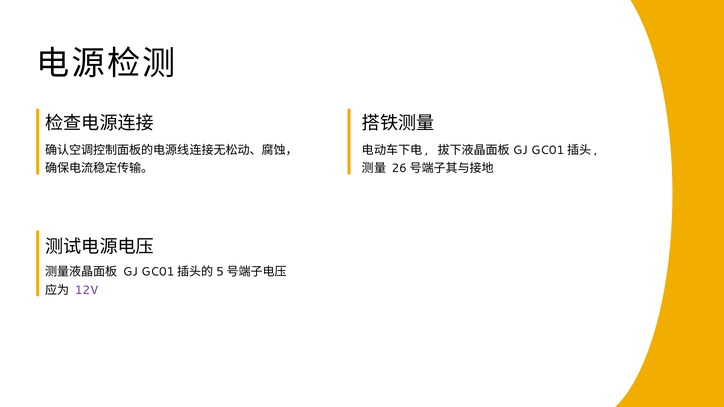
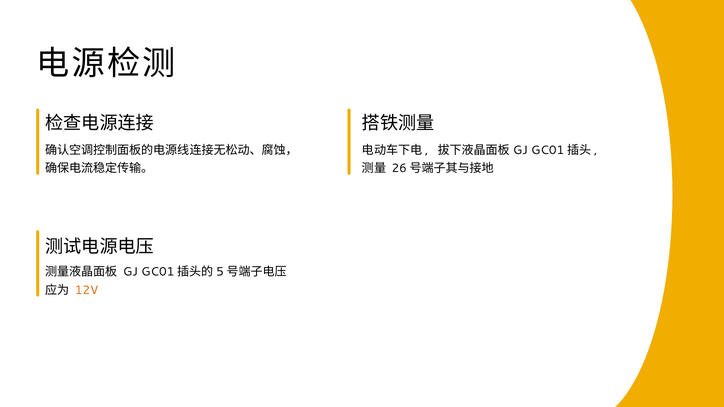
12V colour: purple -> orange
